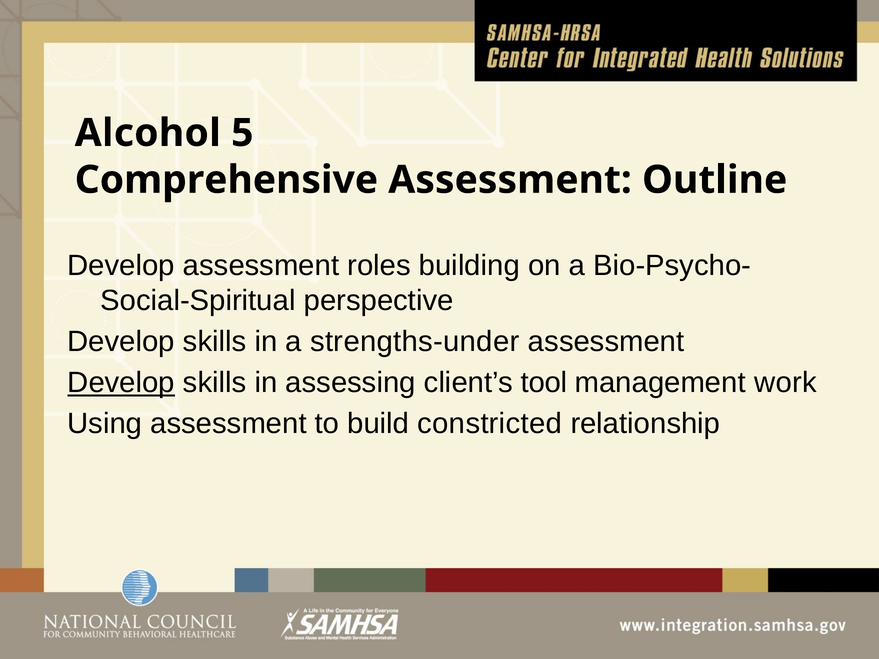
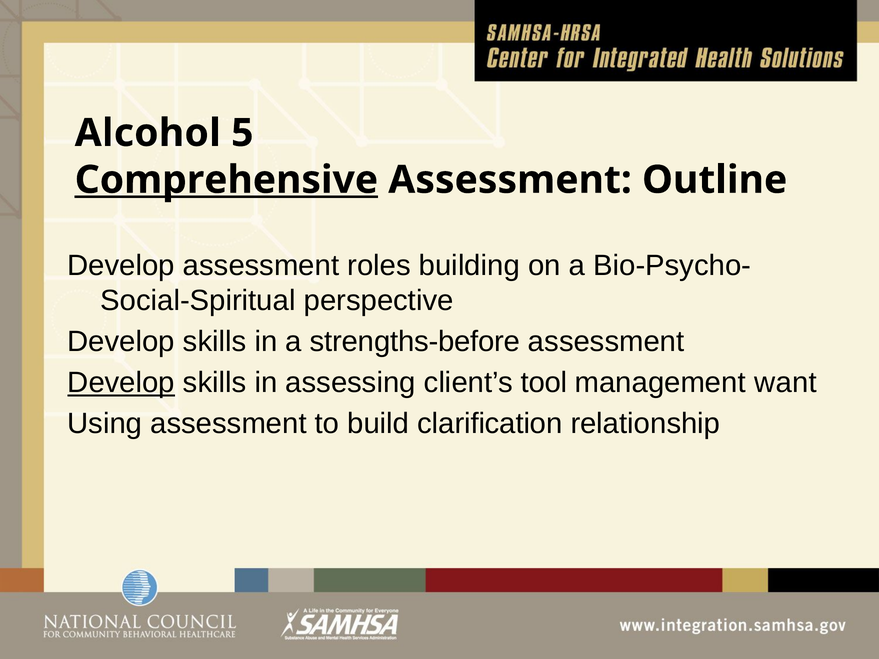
Comprehensive underline: none -> present
strengths-under: strengths-under -> strengths-before
work: work -> want
constricted: constricted -> clarification
